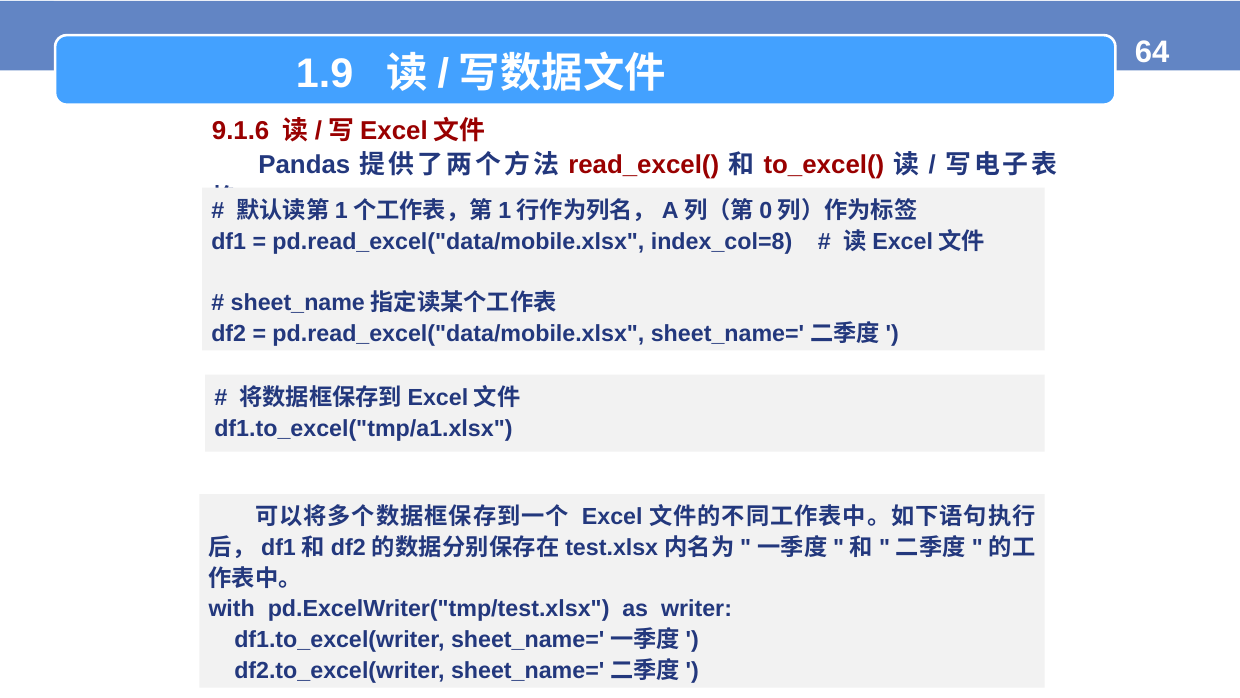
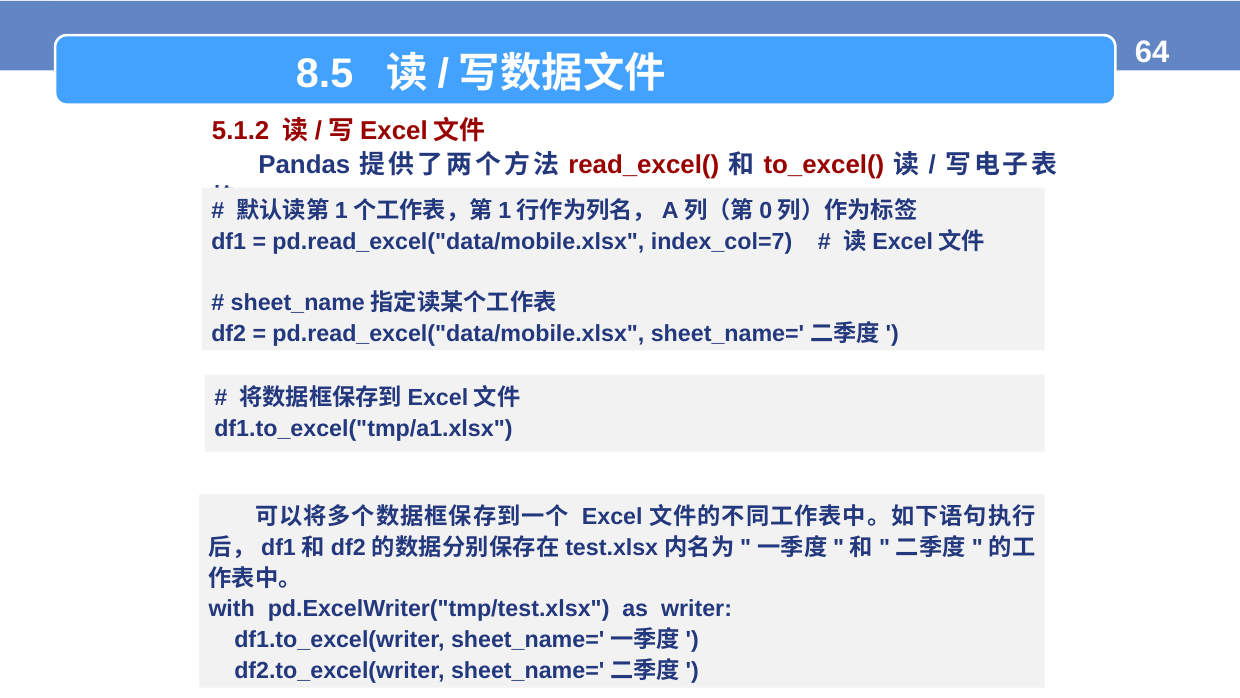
1.9: 1.9 -> 8.5
9.1.6: 9.1.6 -> 5.1.2
index_col=8: index_col=8 -> index_col=7
